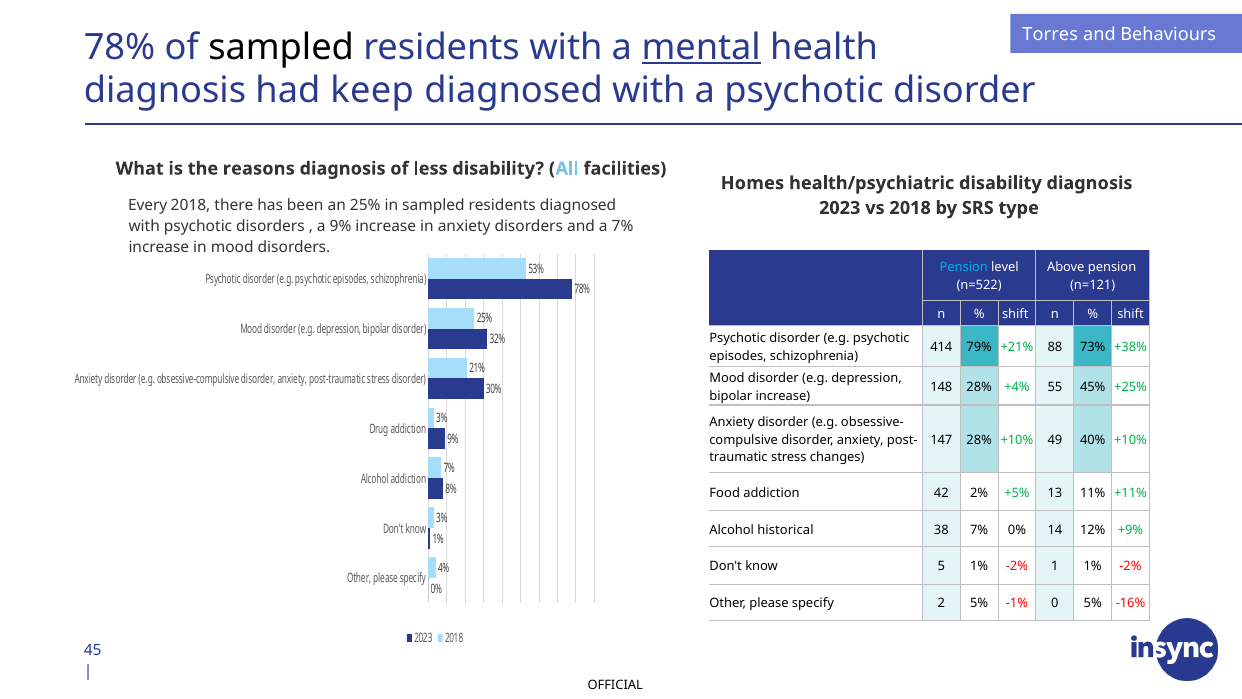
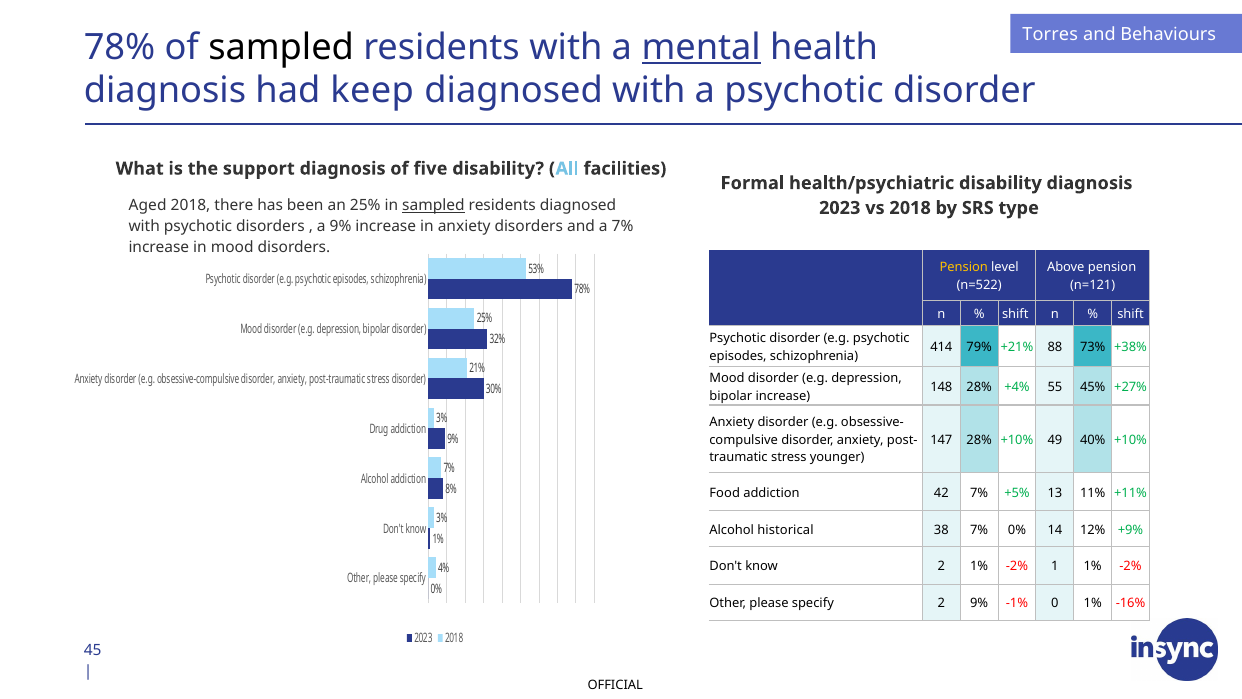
reasons: reasons -> support
less: less -> five
Homes: Homes -> Formal
Every: Every -> Aged
sampled at (433, 205) underline: none -> present
Pension at (964, 268) colour: light blue -> yellow
+25%: +25% -> +27%
changes: changes -> younger
42 2%: 2% -> 7%
know 5: 5 -> 2
2 5%: 5% -> 9%
0 5%: 5% -> 1%
